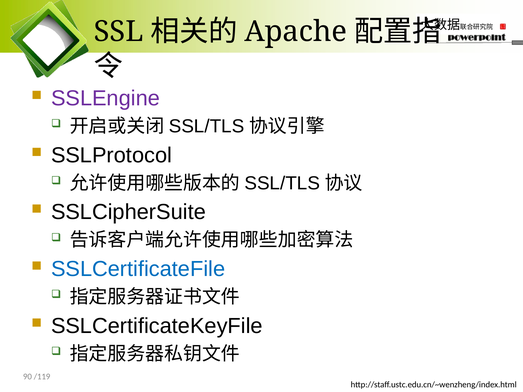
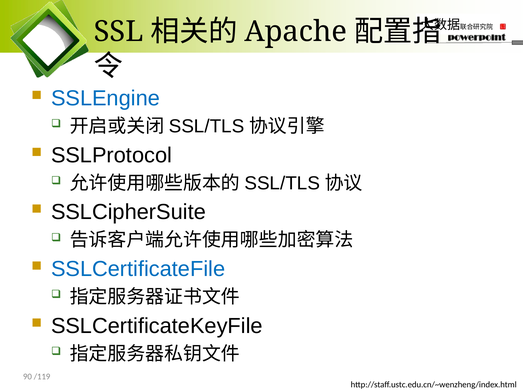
SSLEngine colour: purple -> blue
